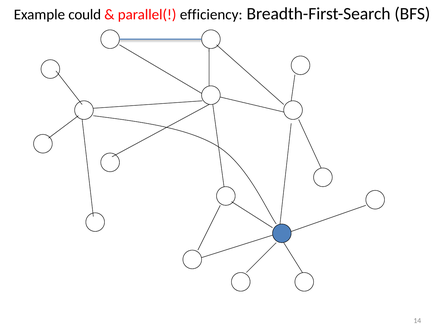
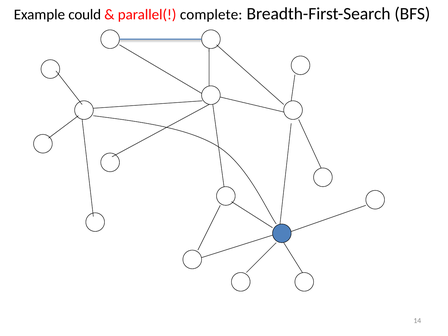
efficiency: efficiency -> complete
